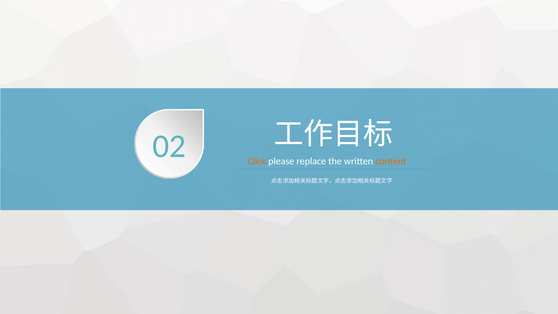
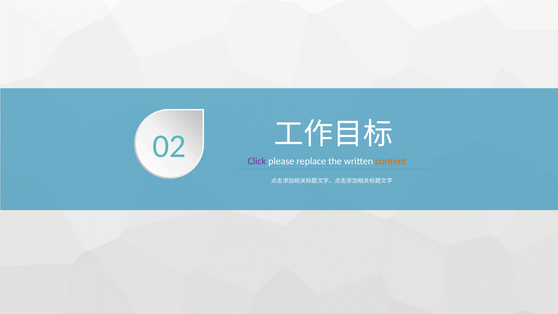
Click colour: orange -> purple
